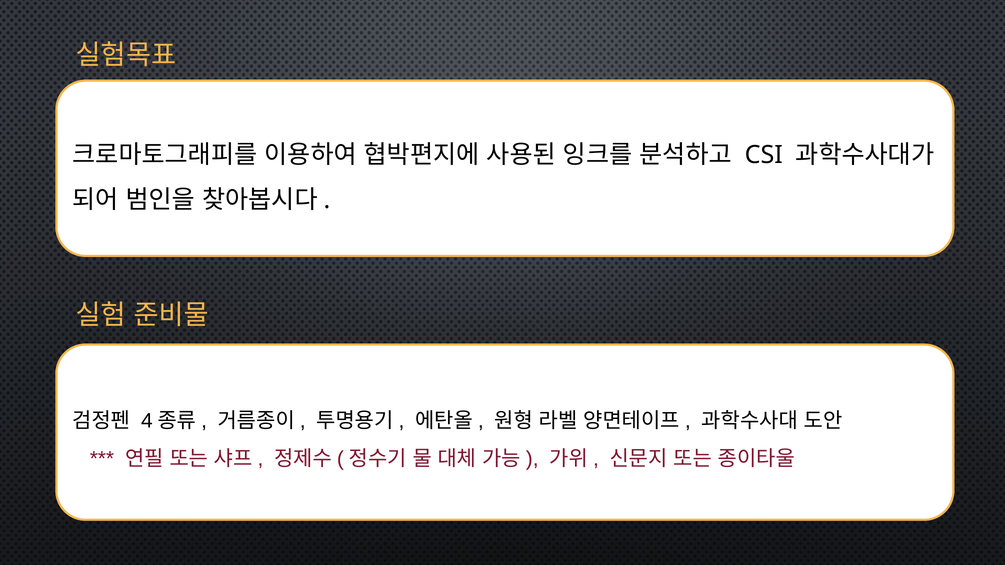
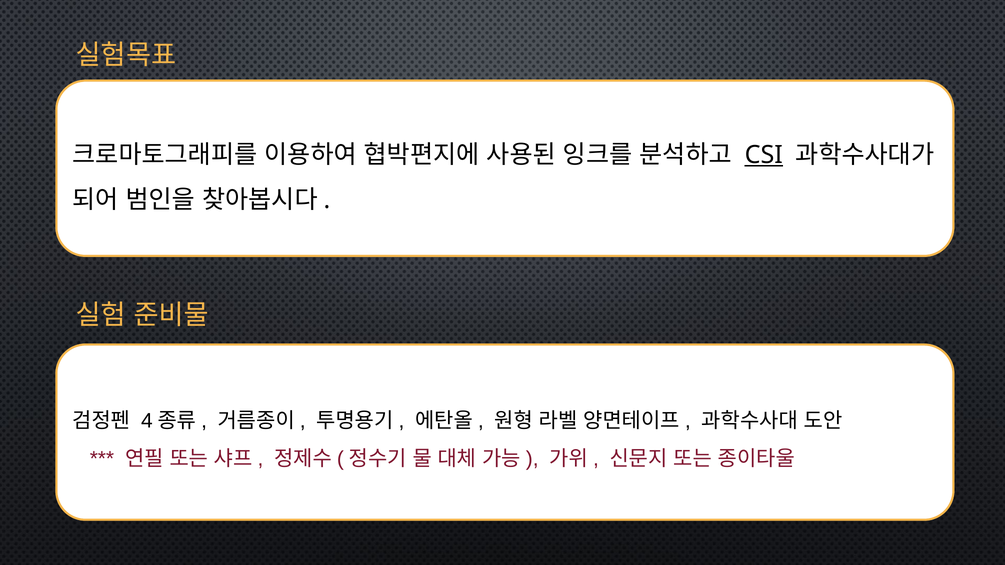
CSI underline: none -> present
